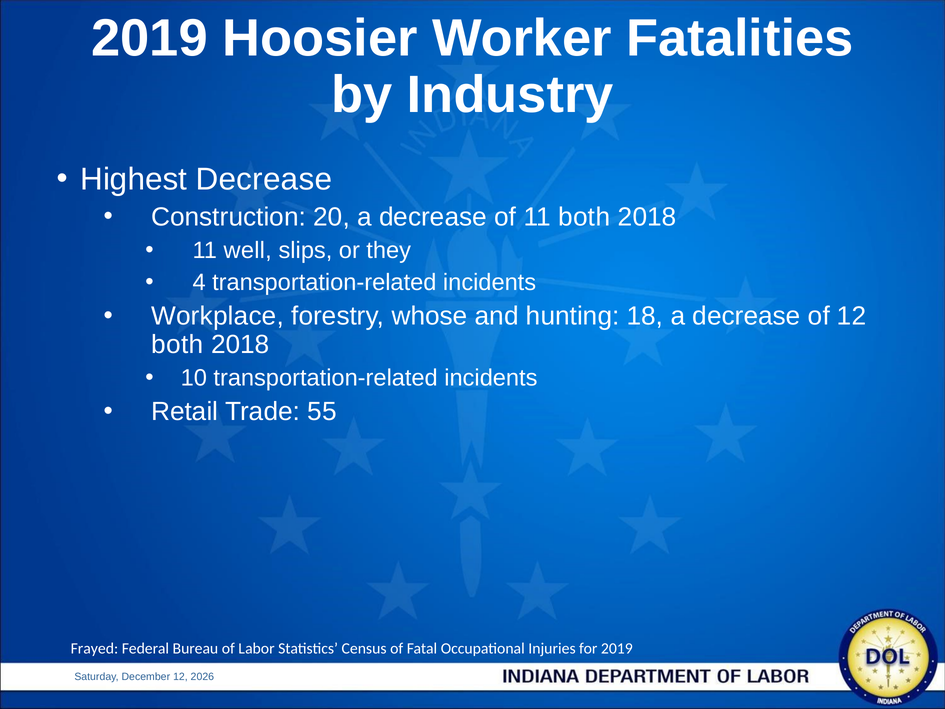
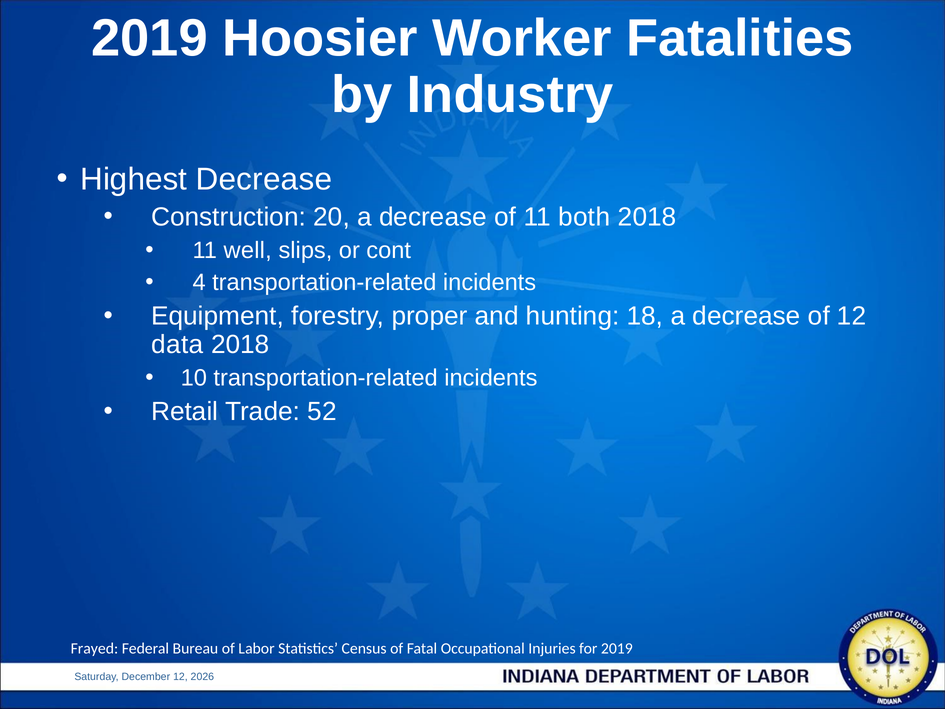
they: they -> cont
Workplace: Workplace -> Equipment
whose: whose -> proper
both at (177, 344): both -> data
55: 55 -> 52
